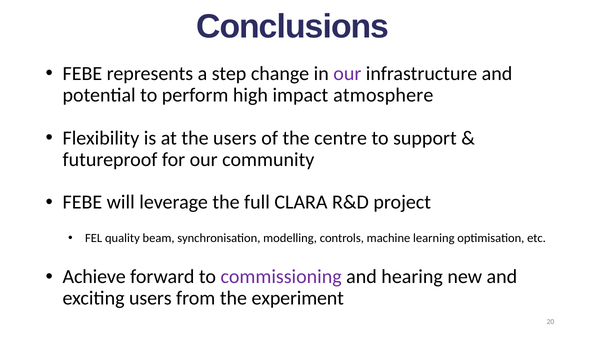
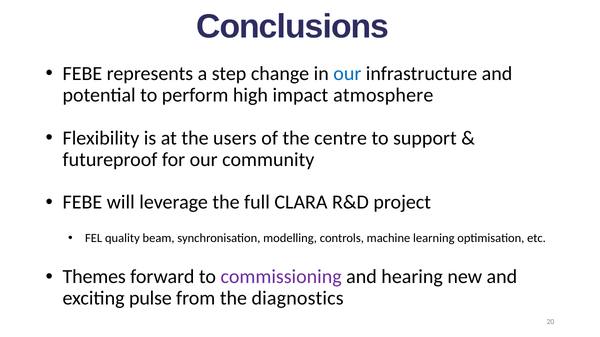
our at (347, 74) colour: purple -> blue
Achieve: Achieve -> Themes
exciting users: users -> pulse
experiment: experiment -> diagnostics
